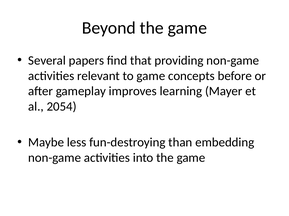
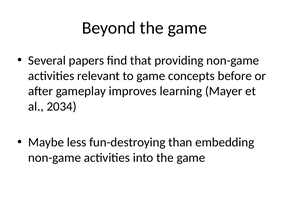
2054: 2054 -> 2034
